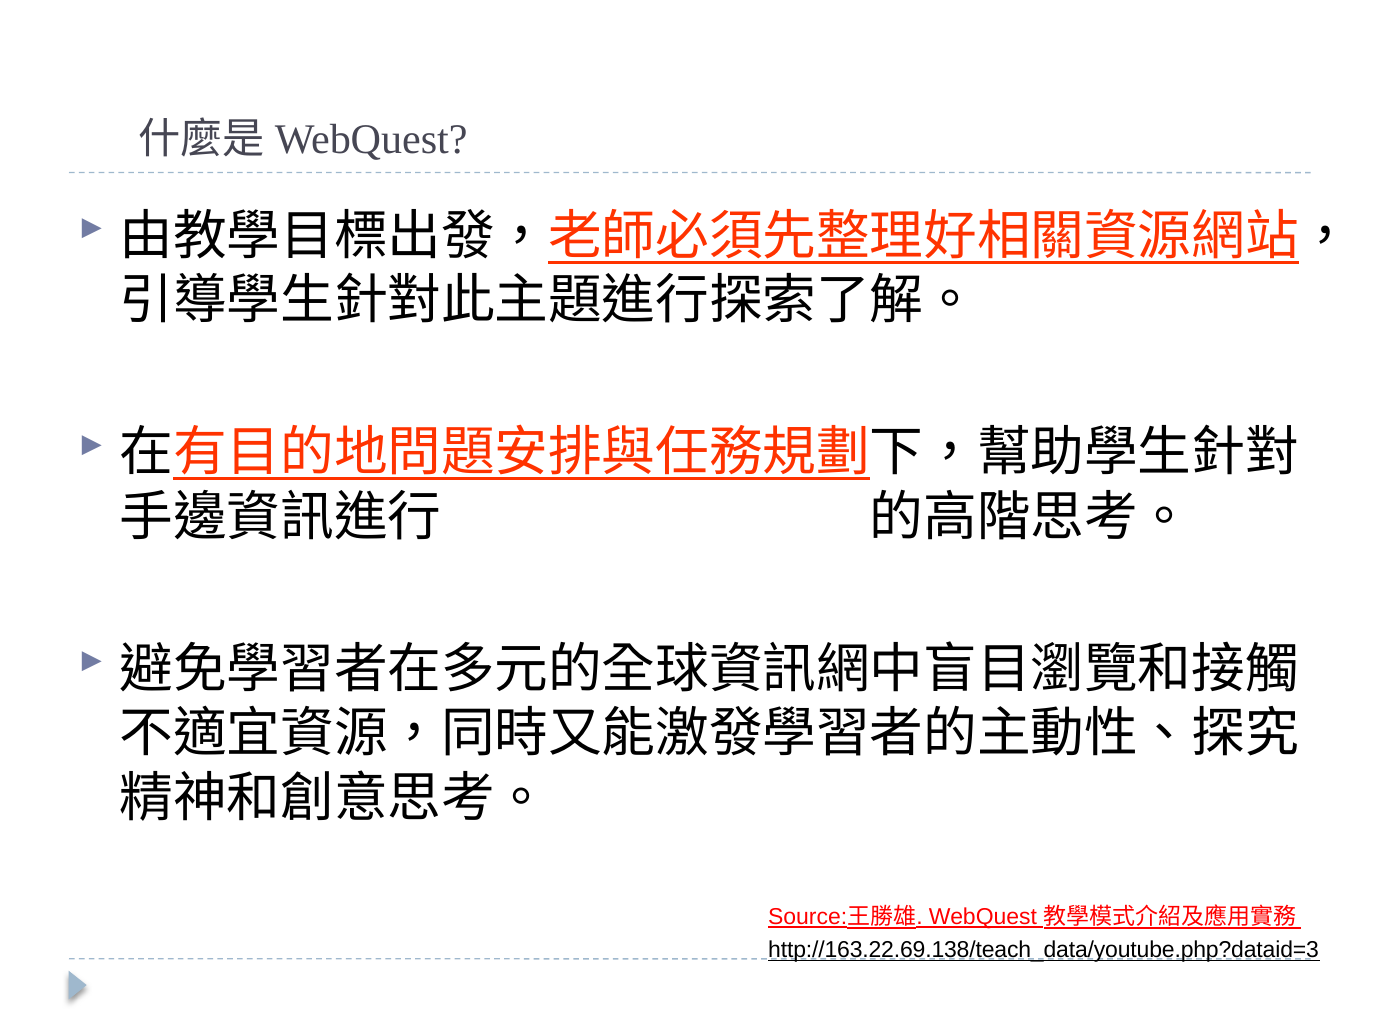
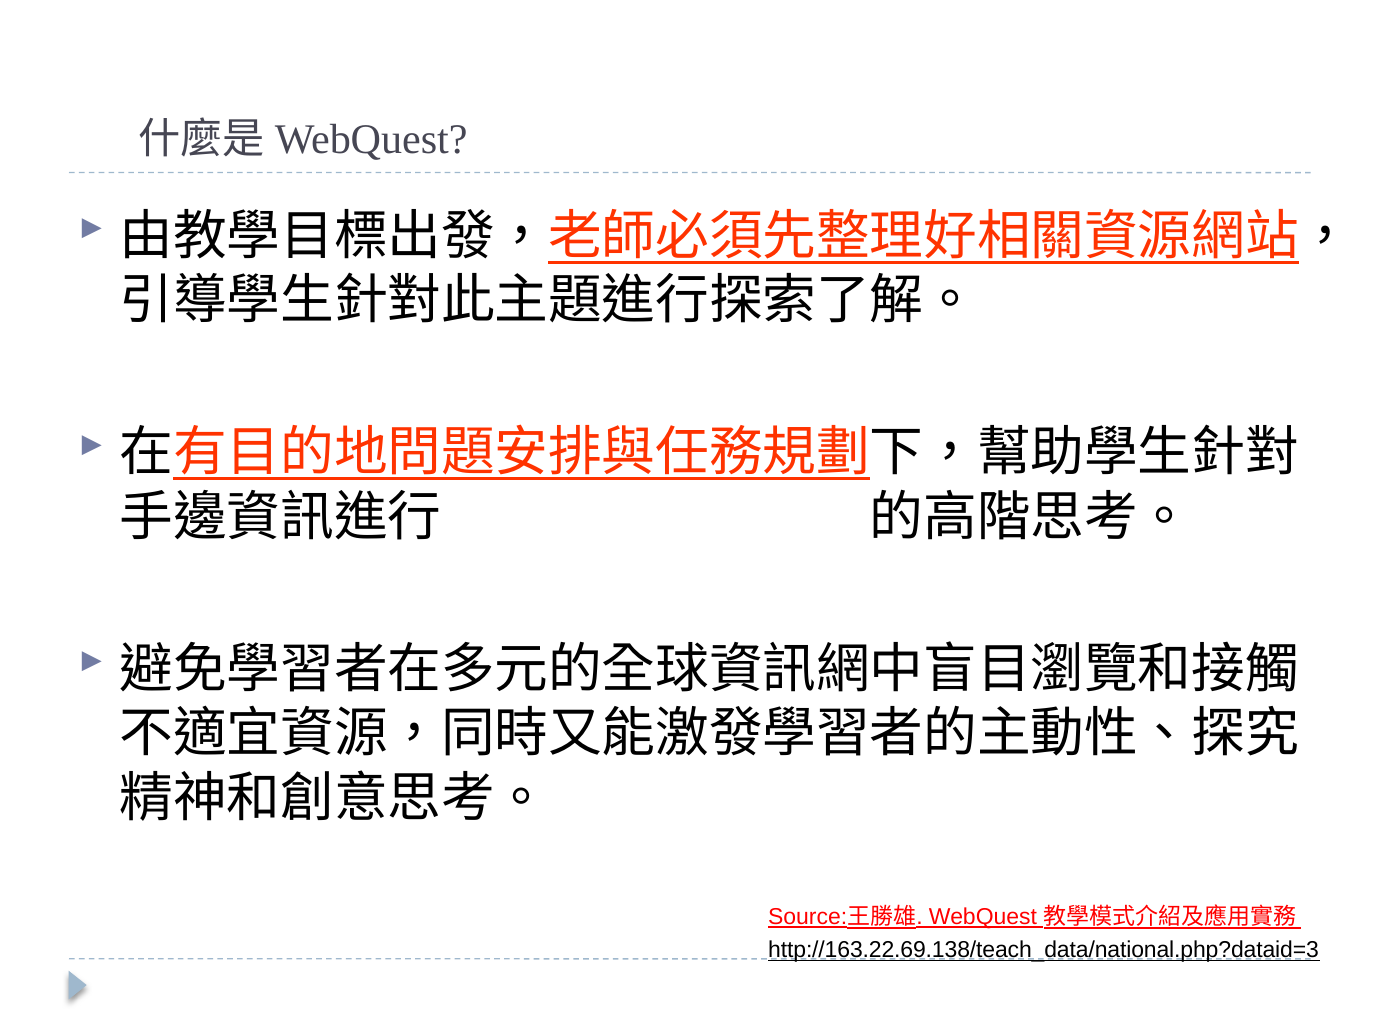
http://163.22.69.138/teach_data/youtube.php?dataid=3: http://163.22.69.138/teach_data/youtube.php?dataid=3 -> http://163.22.69.138/teach_data/national.php?dataid=3
